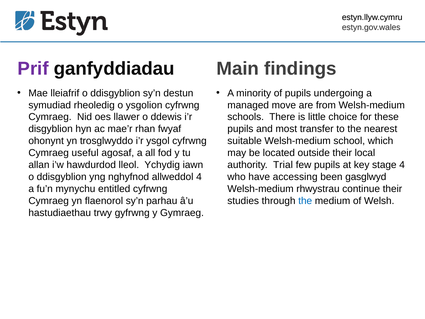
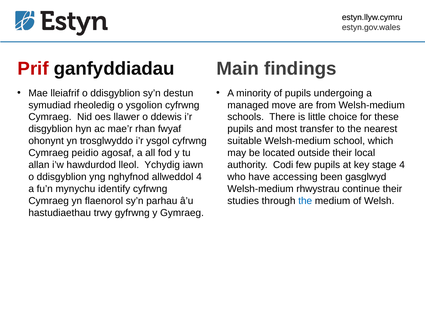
Prif colour: purple -> red
useful: useful -> peidio
Trial: Trial -> Codi
entitled: entitled -> identify
